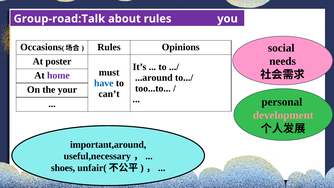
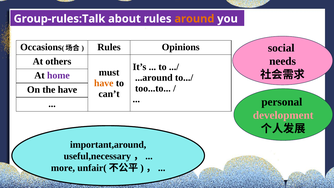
Group-road:Talk: Group-road:Talk -> Group-rules:Talk
around colour: purple -> orange
poster: poster -> others
have at (104, 83) colour: blue -> orange
the your: your -> have
shoes: shoes -> more
